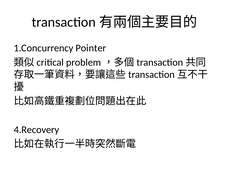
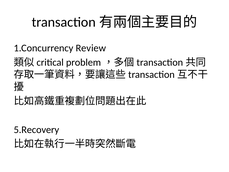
Pointer: Pointer -> Review
4.Recovery: 4.Recovery -> 5.Recovery
